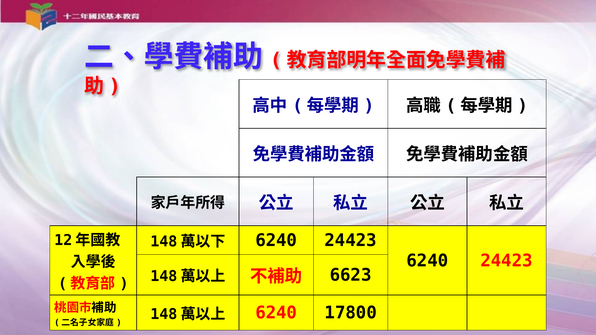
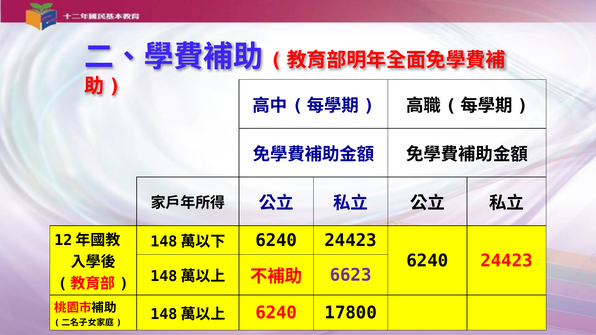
6623 colour: black -> purple
